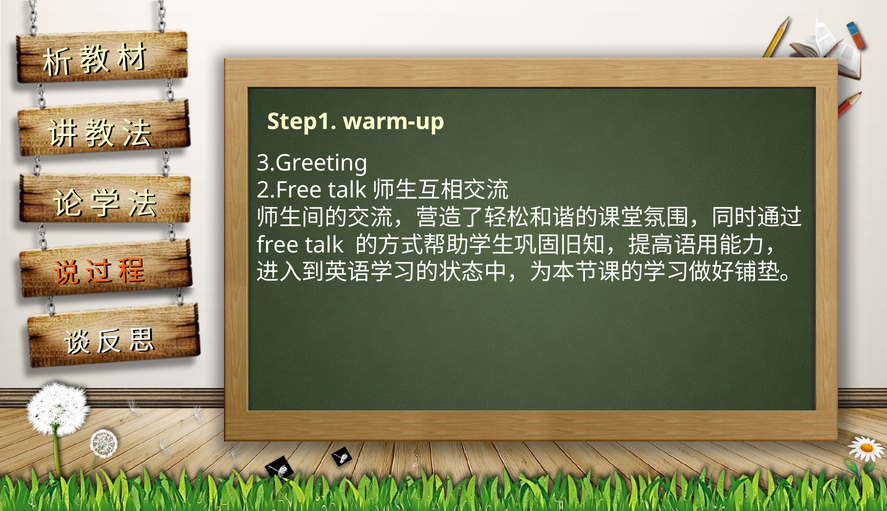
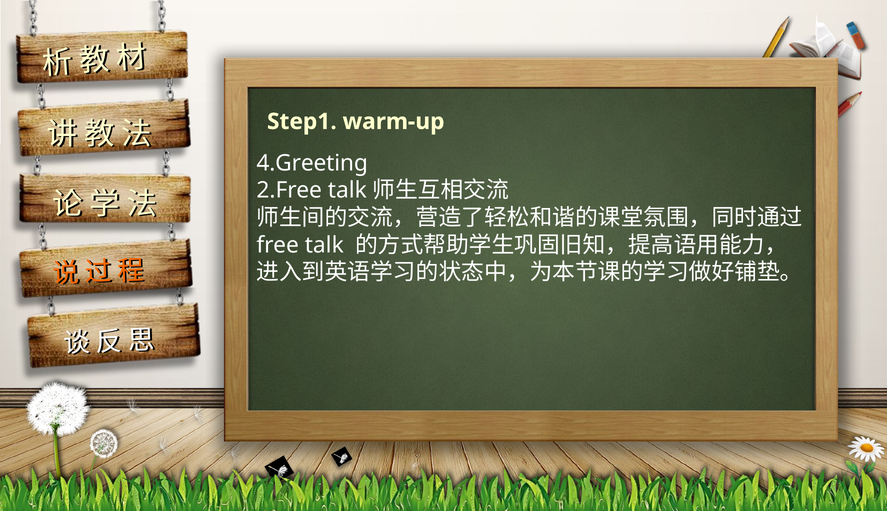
3.Greeting: 3.Greeting -> 4.Greeting
